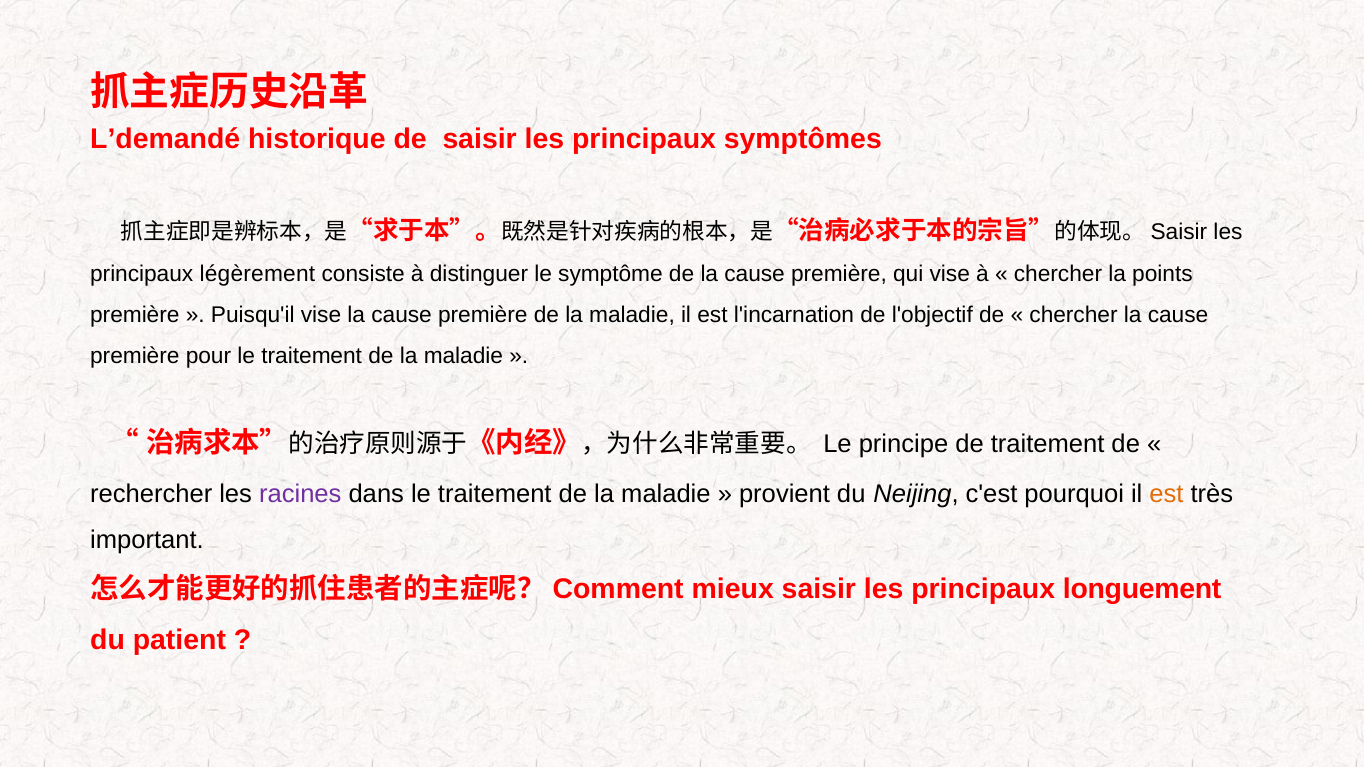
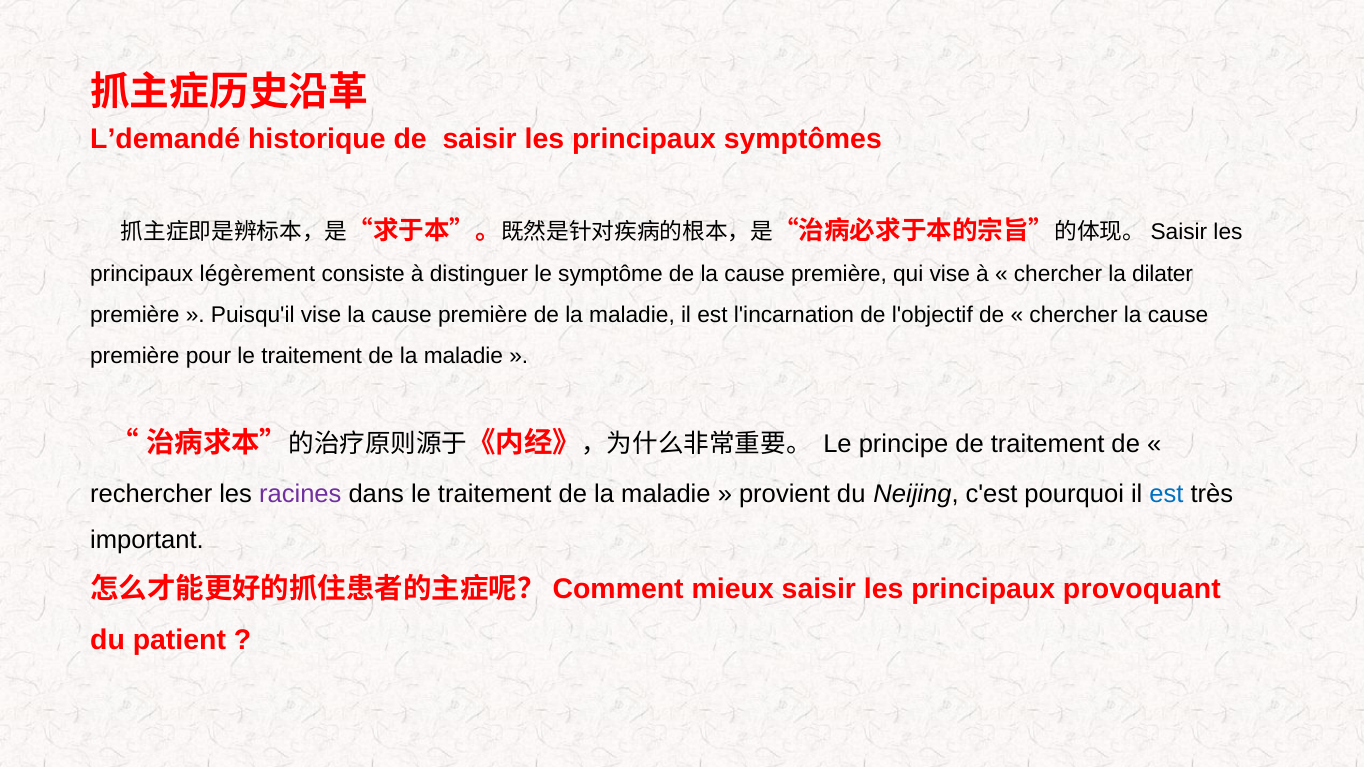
points: points -> dilater
est at (1166, 494) colour: orange -> blue
longuement: longuement -> provoquant
